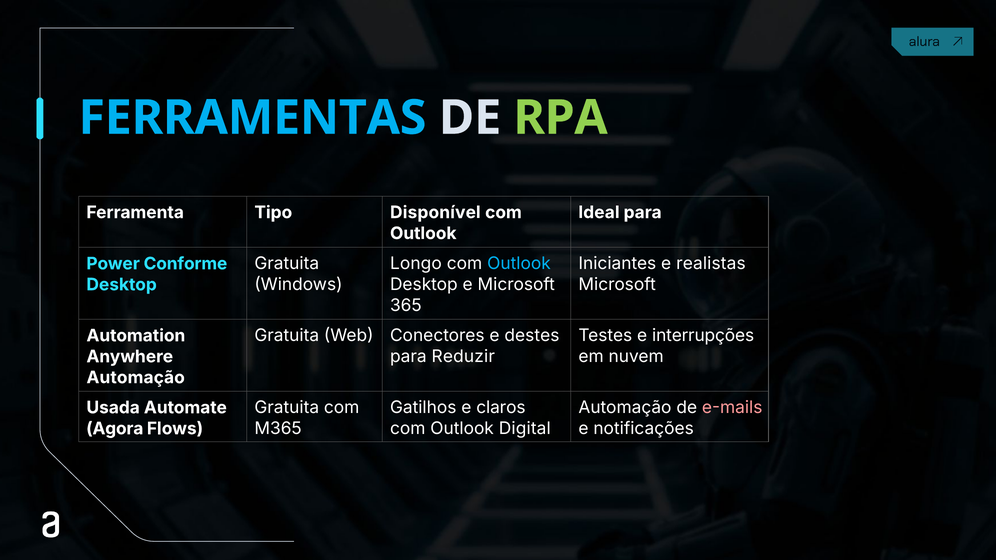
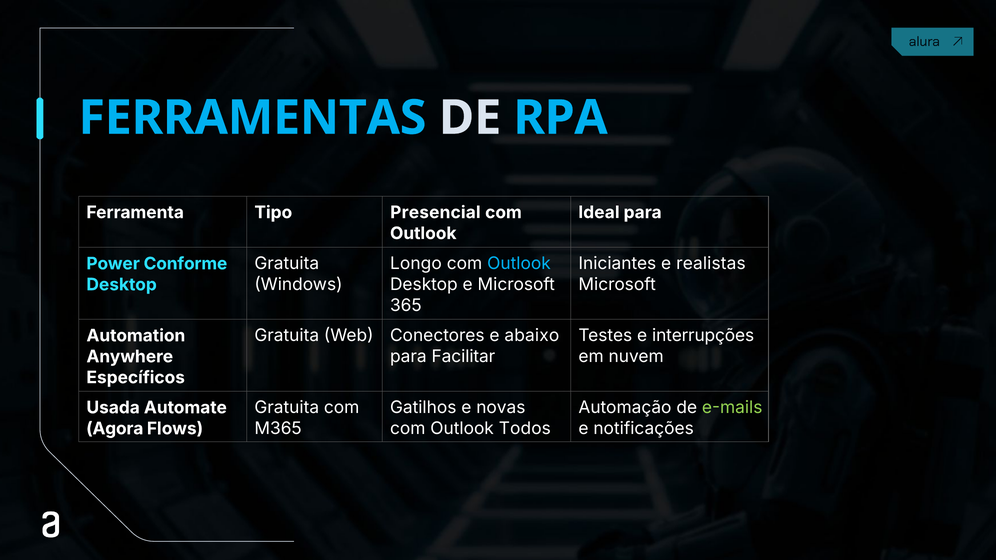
RPA colour: light green -> light blue
Disponível: Disponível -> Presencial
destes: destes -> abaixo
Reduzir: Reduzir -> Facilitar
Automação at (136, 378): Automação -> Específicos
claros: claros -> novas
e-mails colour: pink -> light green
Digital: Digital -> Todos
